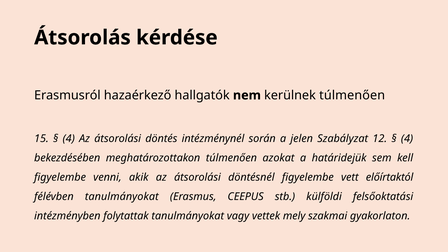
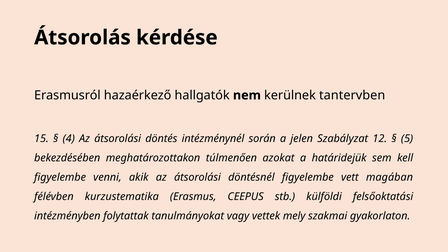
kerülnek túlmenően: túlmenően -> tantervben
4 at (407, 139): 4 -> 5
előírtaktól: előírtaktól -> magában
félévben tanulmányokat: tanulmányokat -> kurzustematika
